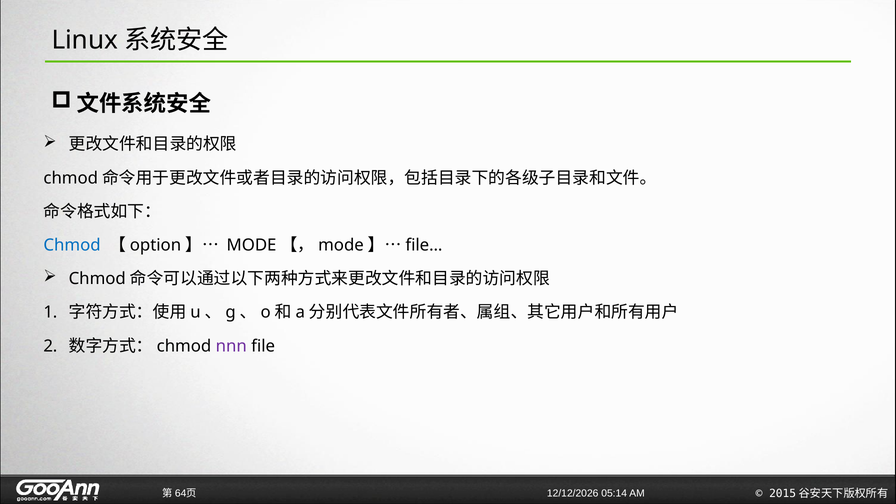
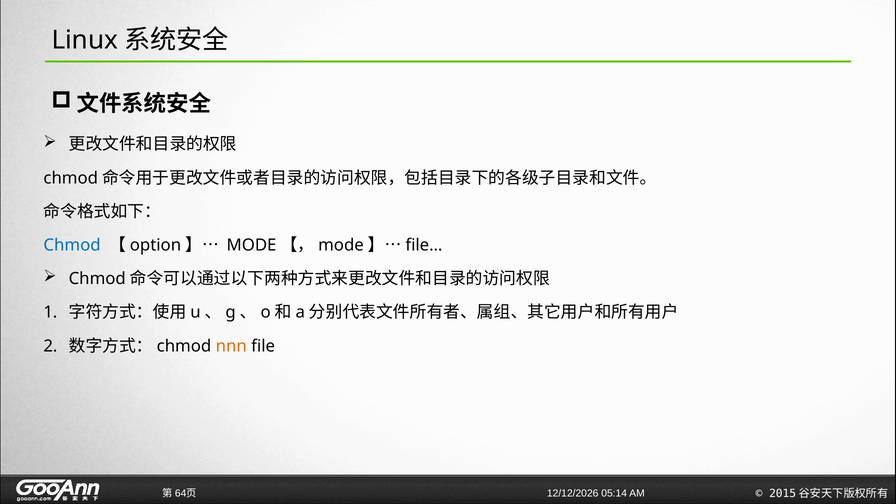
nnn colour: purple -> orange
